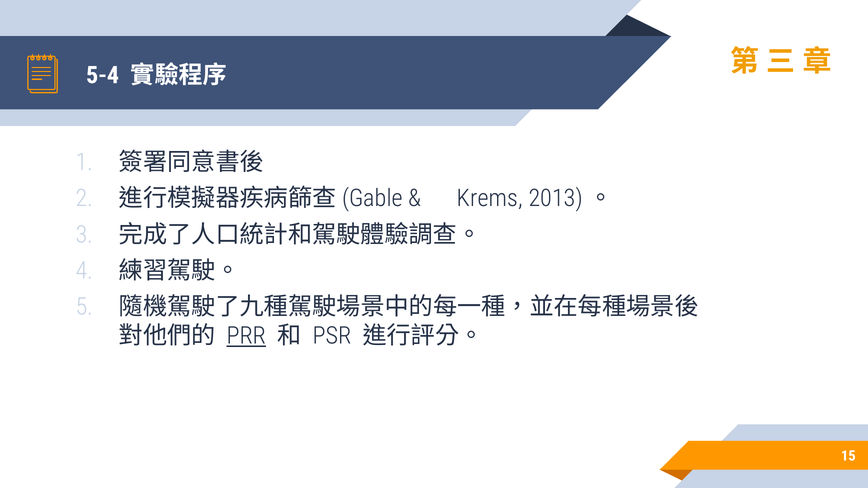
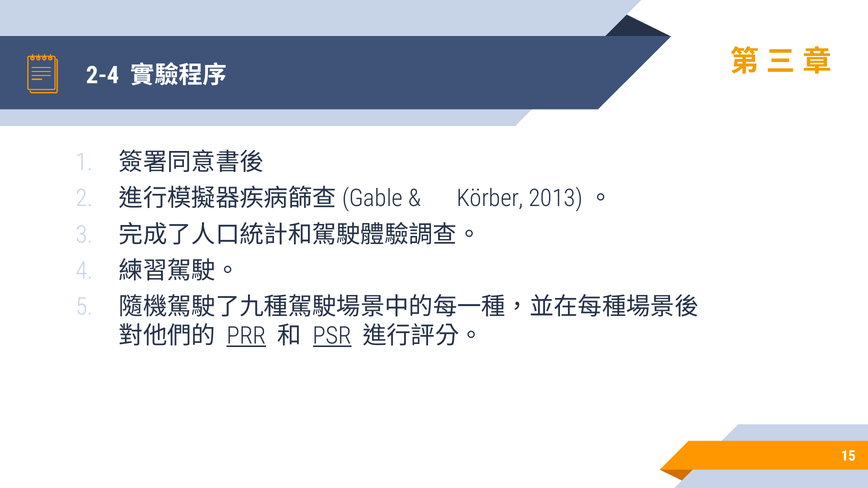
5-4: 5-4 -> 2-4
Krems: Krems -> Körber
PSR underline: none -> present
